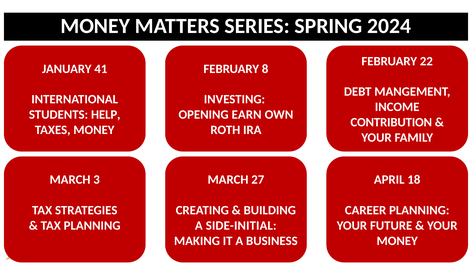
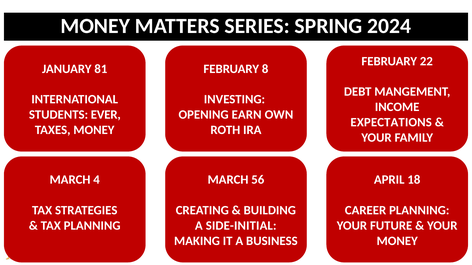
41: 41 -> 81
HELP: HELP -> EVER
CONTRIBUTION: CONTRIBUTION -> EXPECTATIONS
3: 3 -> 4
27: 27 -> 56
